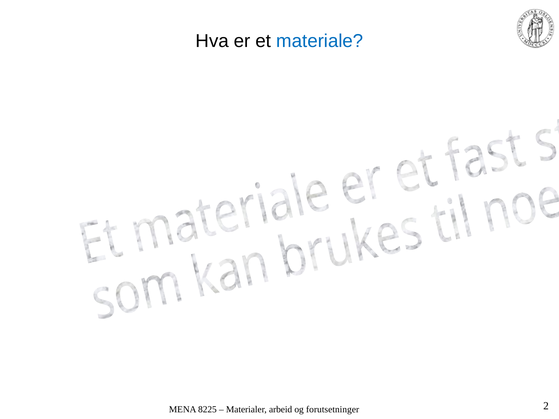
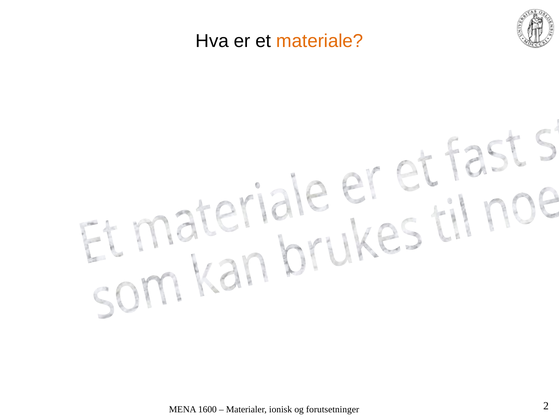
materiale colour: blue -> orange
8225: 8225 -> 1600
arbeid: arbeid -> ionisk
